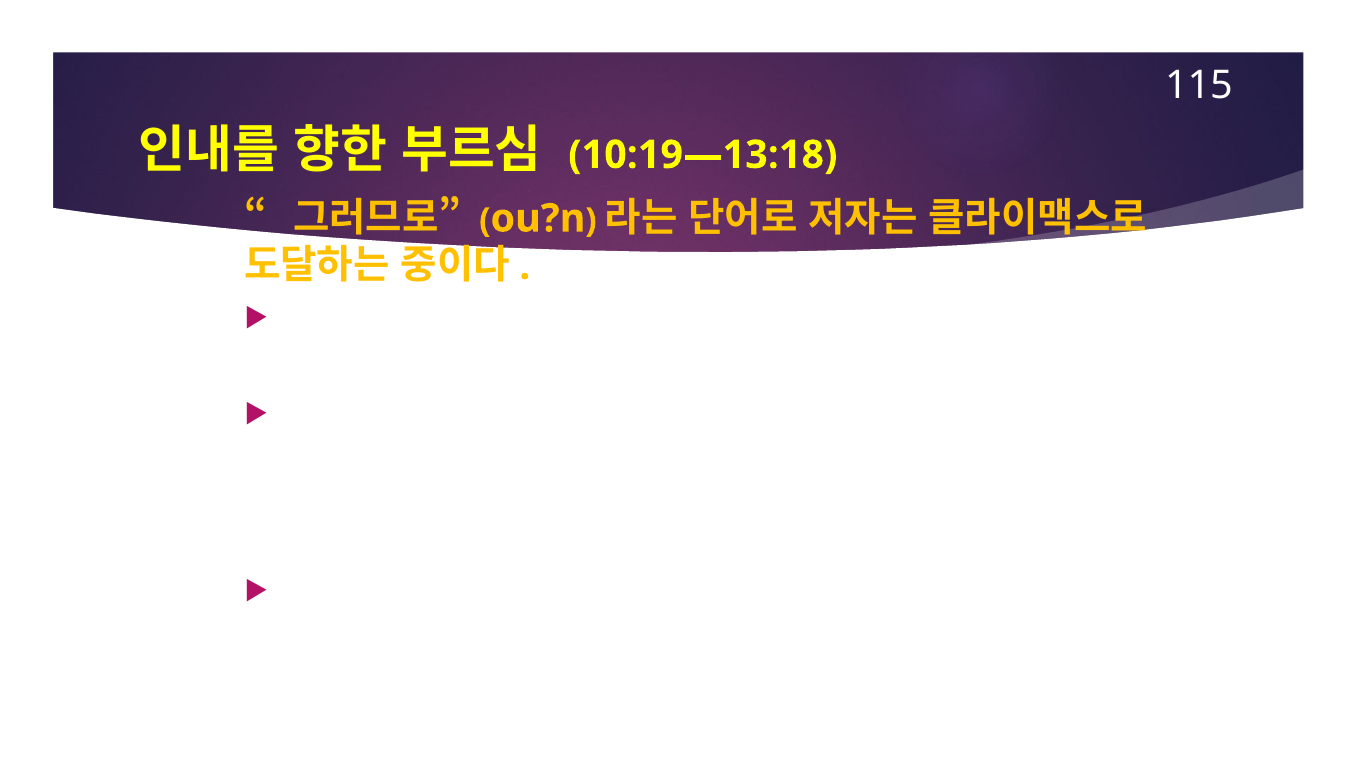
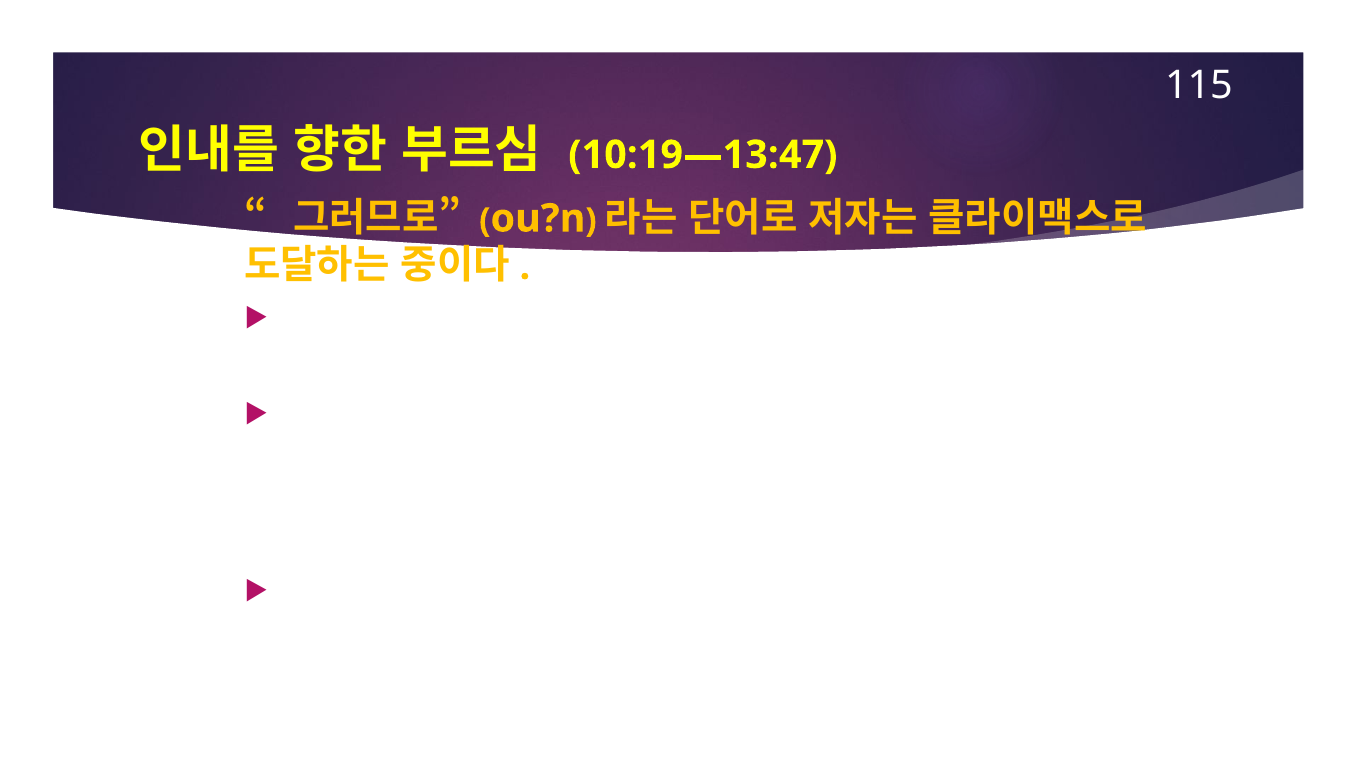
10:19—13:18: 10:19—13:18 -> 10:19—13:47
